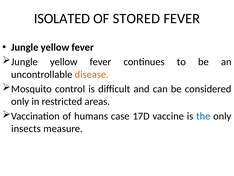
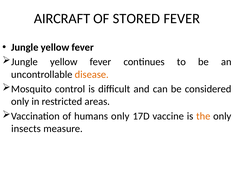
ISOLATED: ISOLATED -> AIRCRAFT
humans case: case -> only
the colour: blue -> orange
